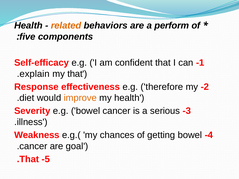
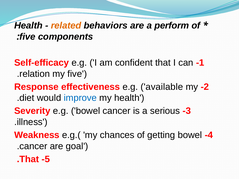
explain: explain -> relation
my that: that -> five
therefore: therefore -> available
improve colour: orange -> blue
